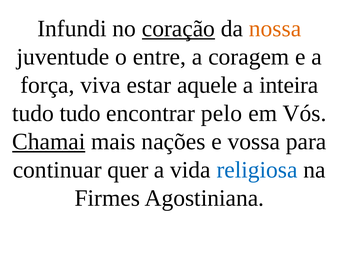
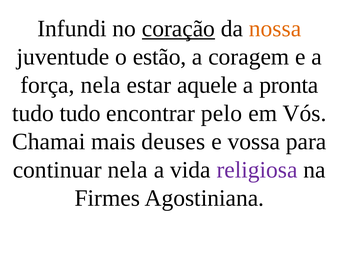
entre: entre -> estão
força viva: viva -> nela
inteira: inteira -> pronta
Chamai underline: present -> none
nações: nações -> deuses
continuar quer: quer -> nela
religiosa colour: blue -> purple
